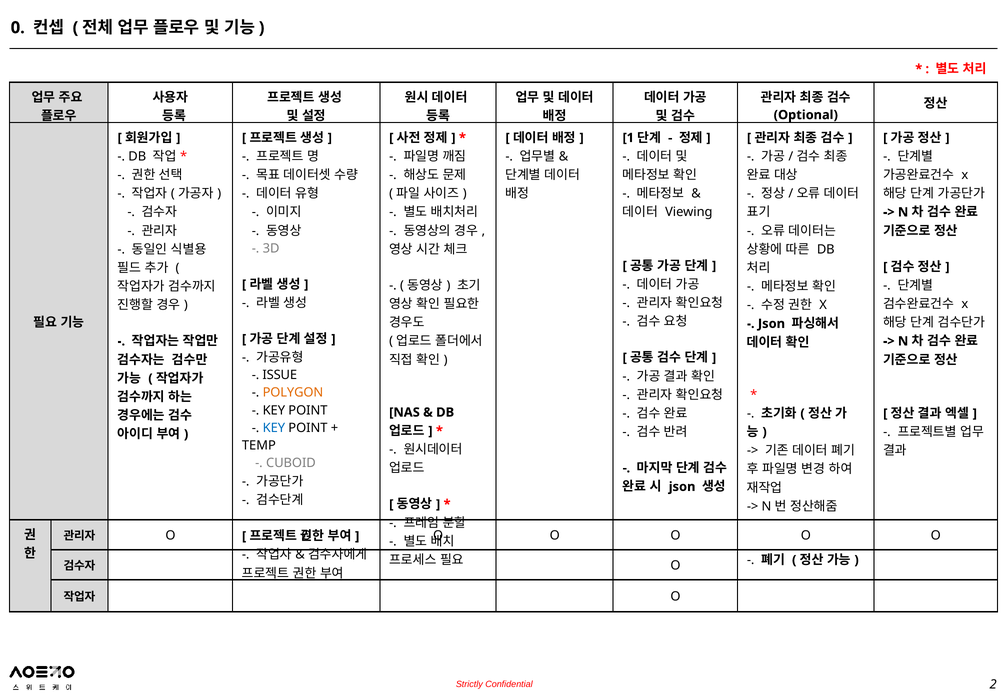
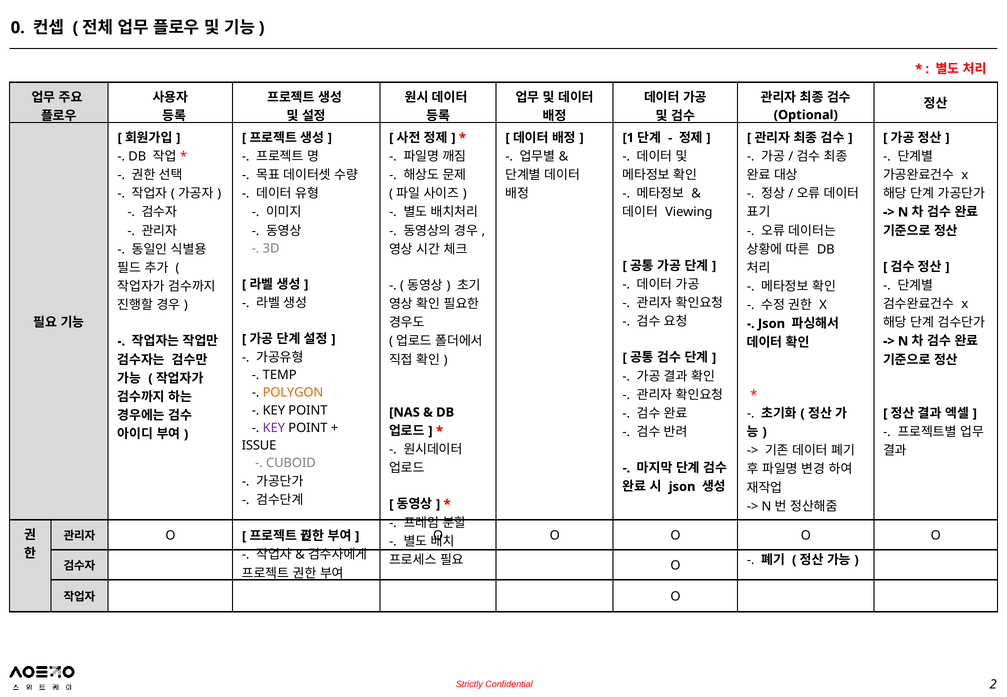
ISSUE: ISSUE -> TEMP
KEY at (274, 428) colour: blue -> purple
TEMP: TEMP -> ISSUE
